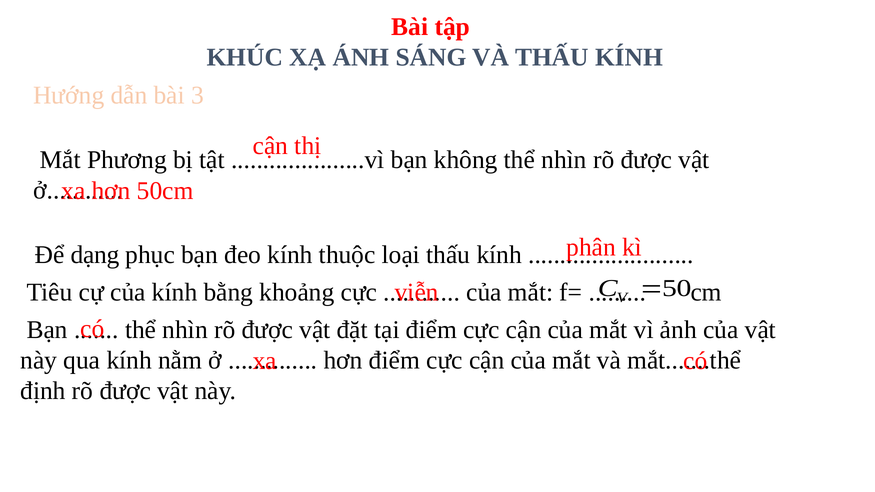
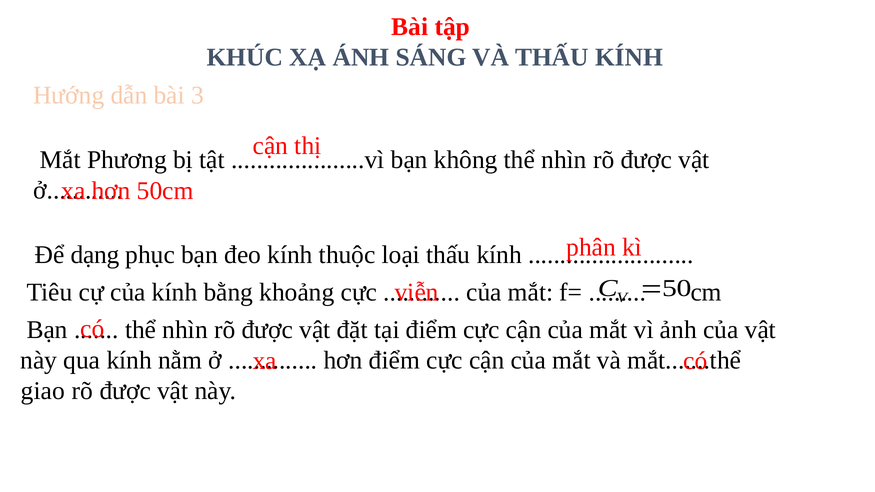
định: định -> giao
